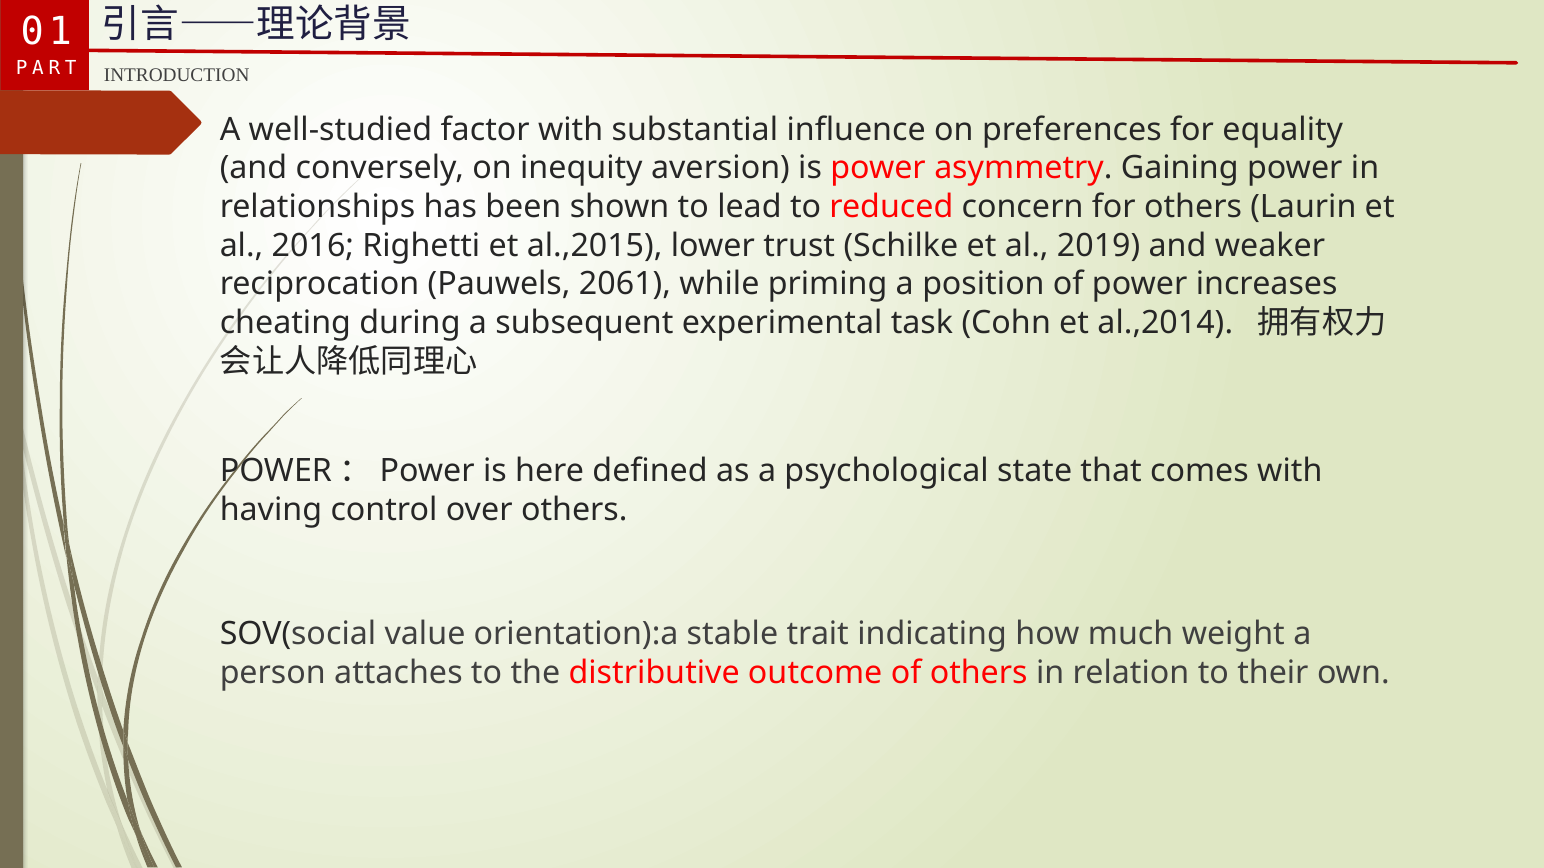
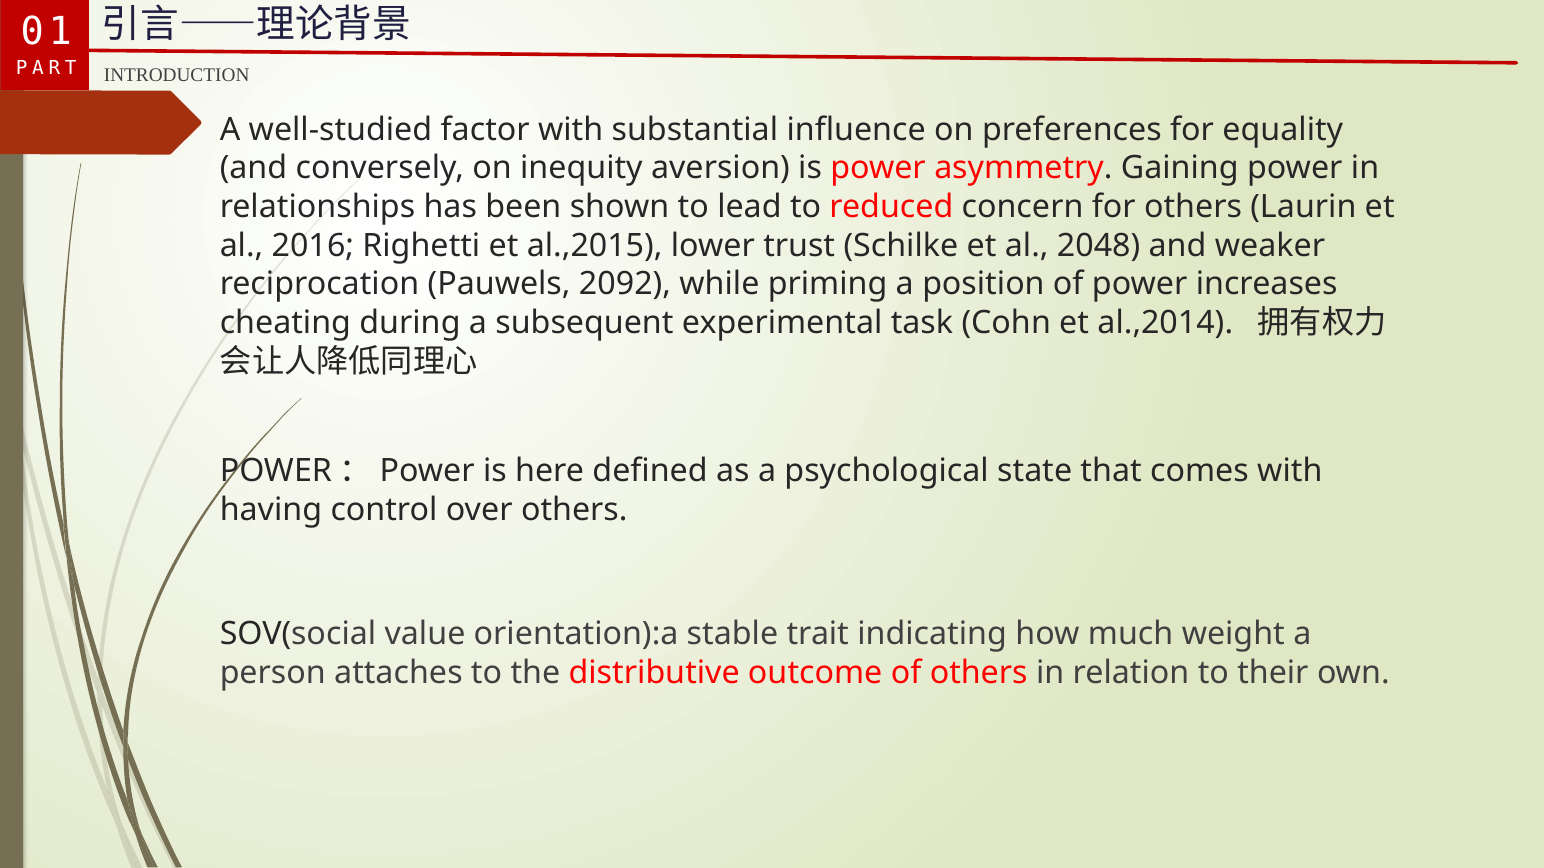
2019: 2019 -> 2048
2061: 2061 -> 2092
